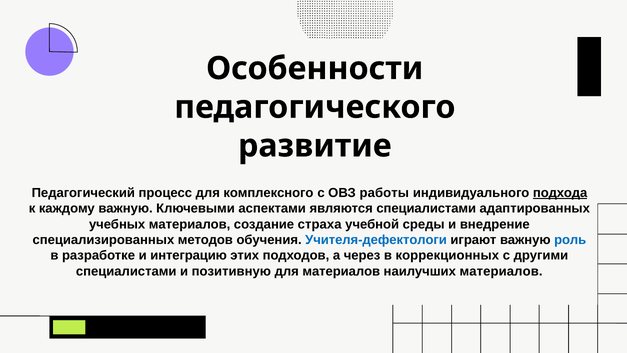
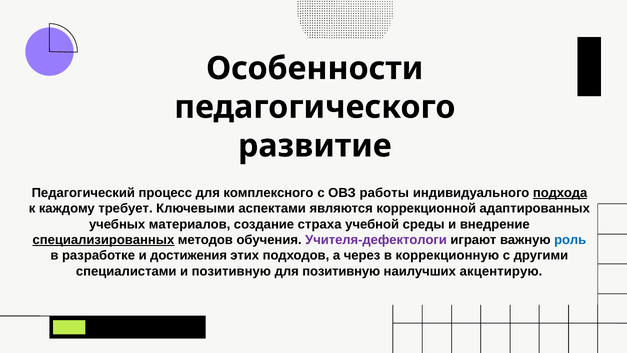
каждому важную: важную -> требует
являются специалистами: специалистами -> коррекционной
специализированных underline: none -> present
Учителя-дефектологи colour: blue -> purple
интеграцию: интеграцию -> достижения
коррекционных: коррекционных -> коррекционную
для материалов: материалов -> позитивную
наилучших материалов: материалов -> акцентирую
